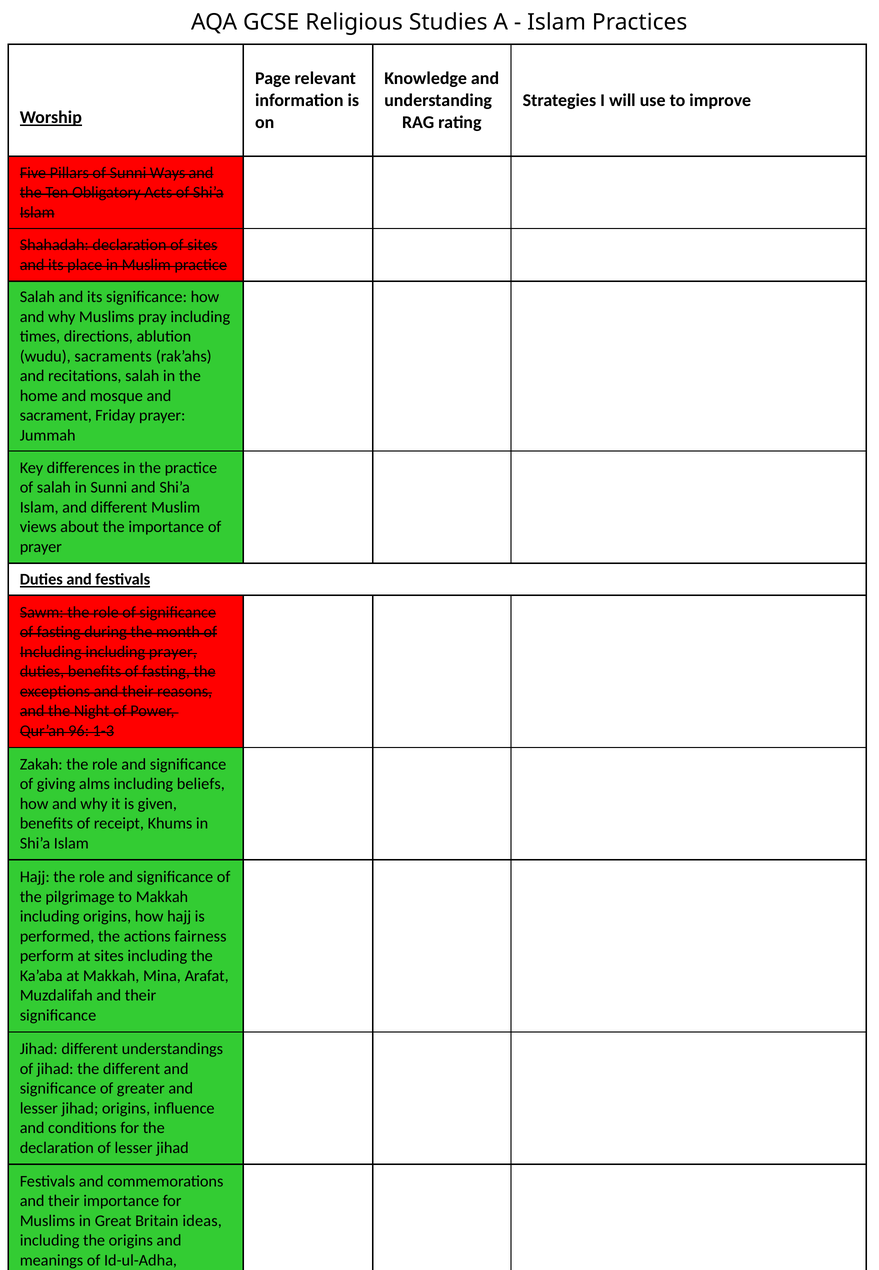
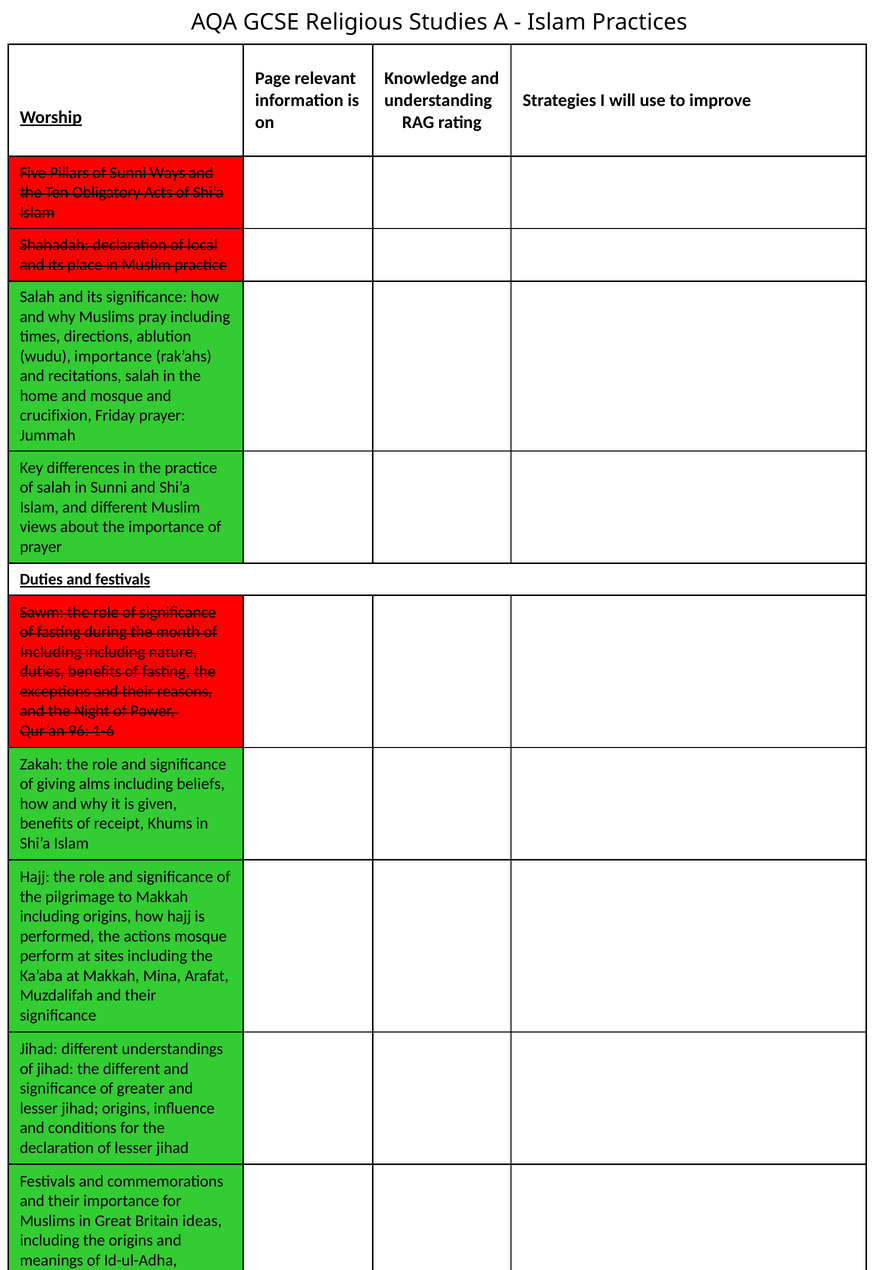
of sites: sites -> local
wudu sacraments: sacraments -> importance
sacrament: sacrament -> crucifixion
including prayer: prayer -> nature
1-3: 1-3 -> 1-6
actions fairness: fairness -> mosque
